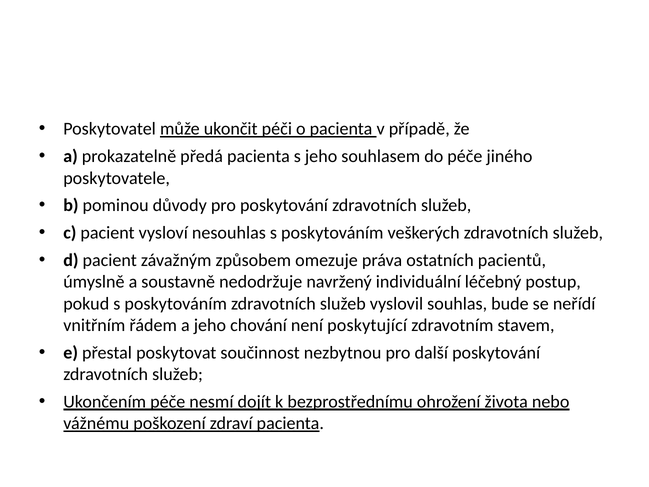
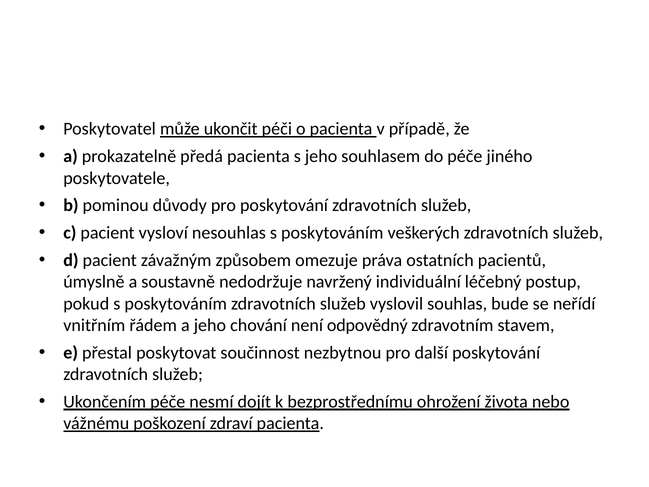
poskytující: poskytující -> odpovědný
